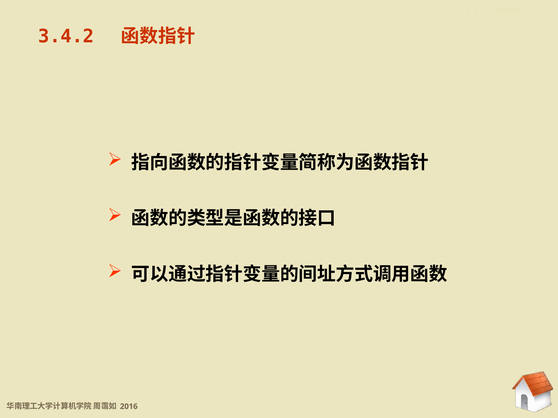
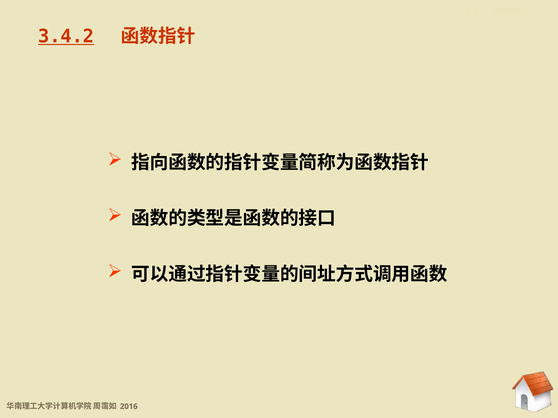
3.4.2 at (66, 37) underline: none -> present
